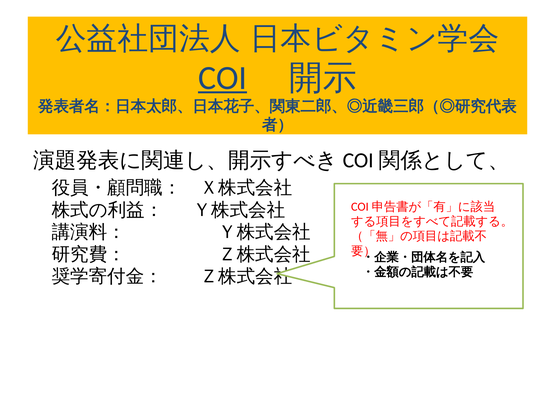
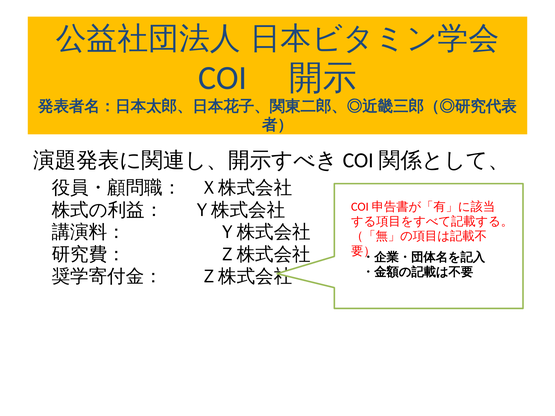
COI underline: present -> none
